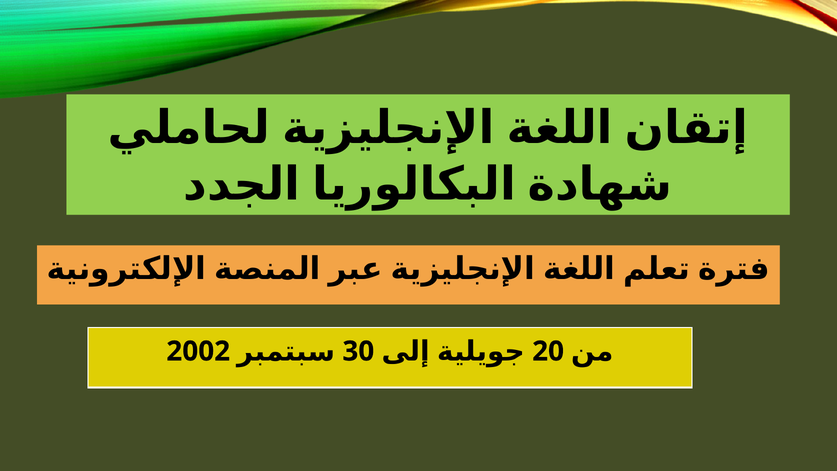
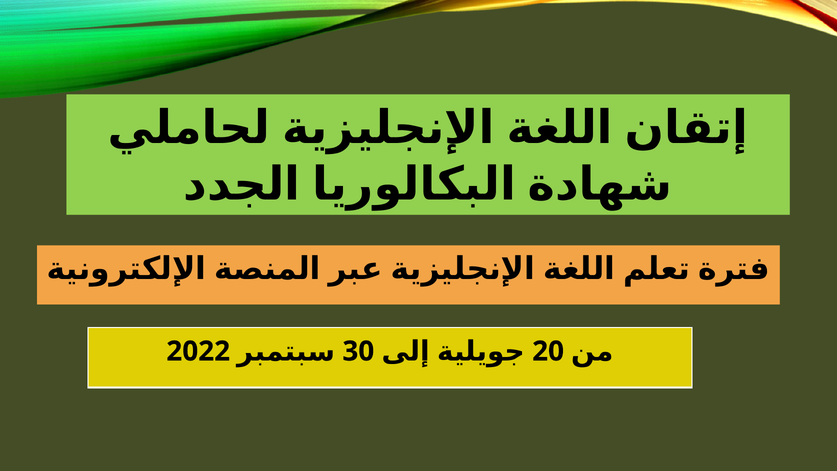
2002: 2002 -> 2022
